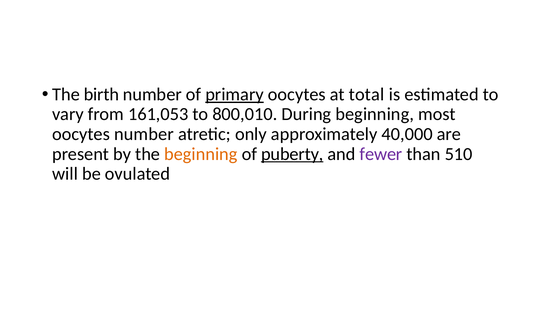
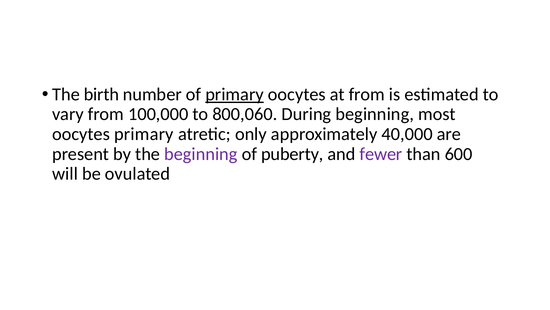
at total: total -> from
161,053: 161,053 -> 100,000
800,010: 800,010 -> 800,060
oocytes number: number -> primary
beginning at (201, 154) colour: orange -> purple
puberty underline: present -> none
510: 510 -> 600
